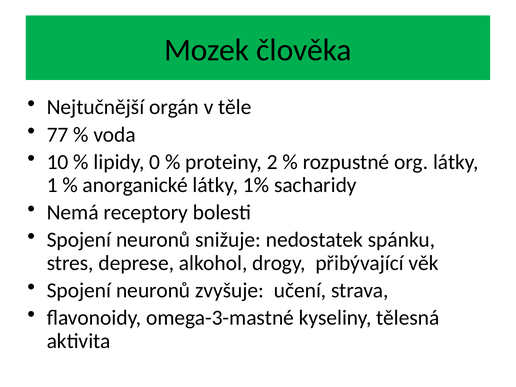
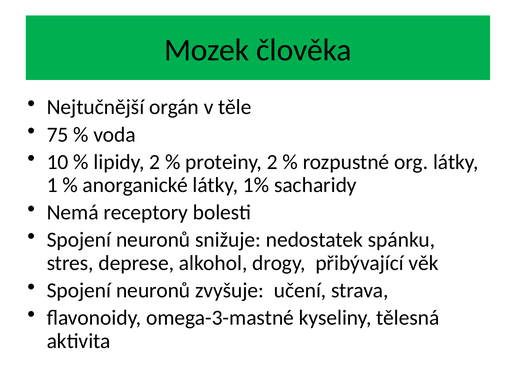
77: 77 -> 75
lipidy 0: 0 -> 2
